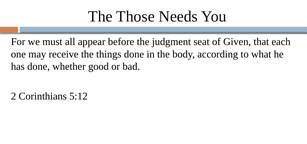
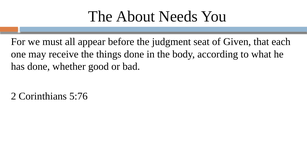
Those: Those -> About
5:12: 5:12 -> 5:76
